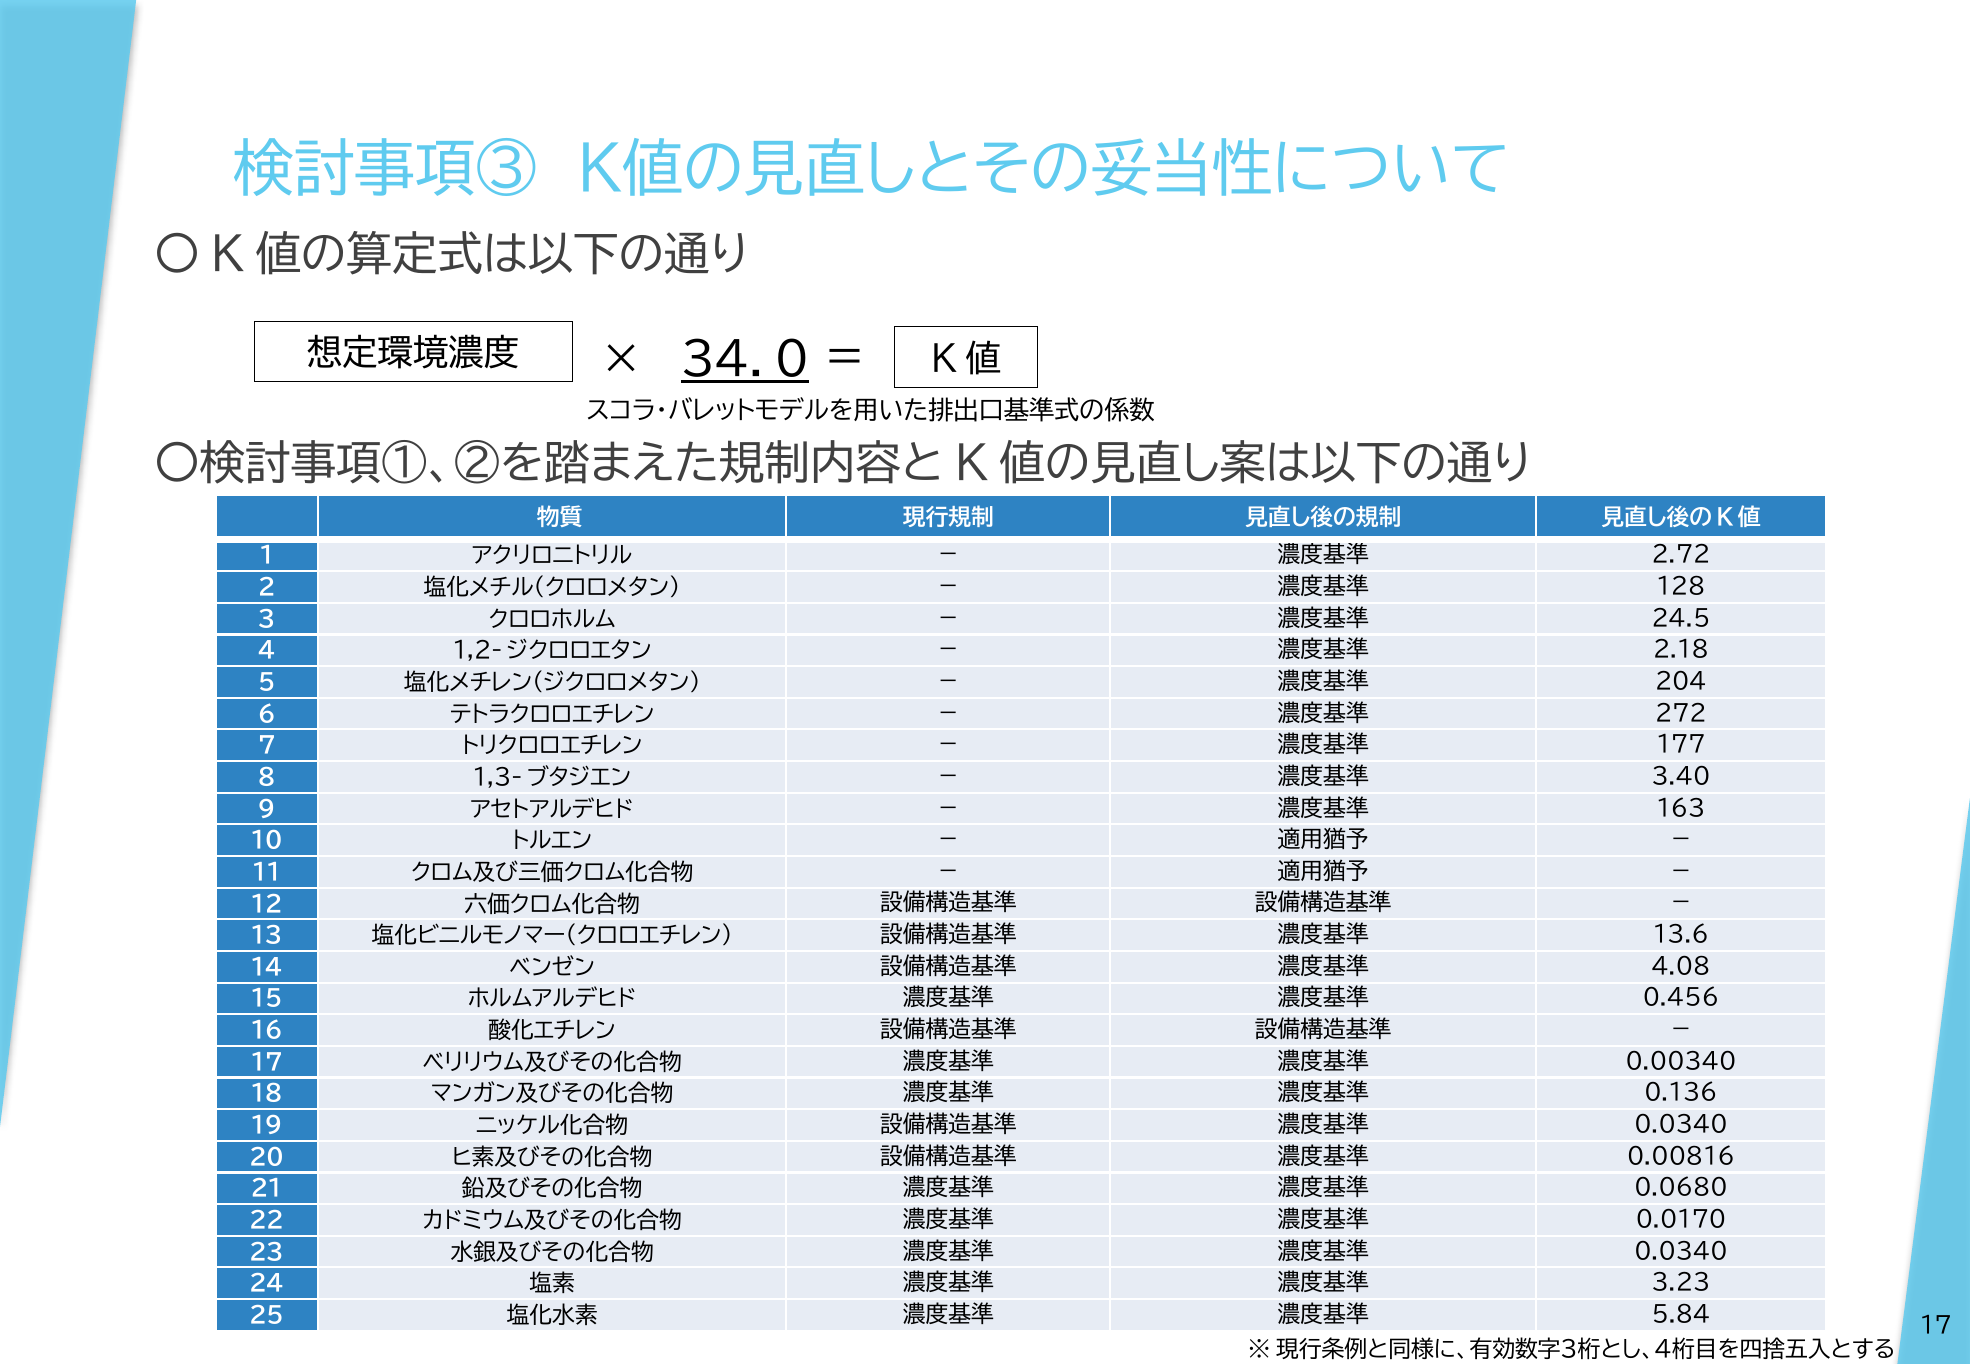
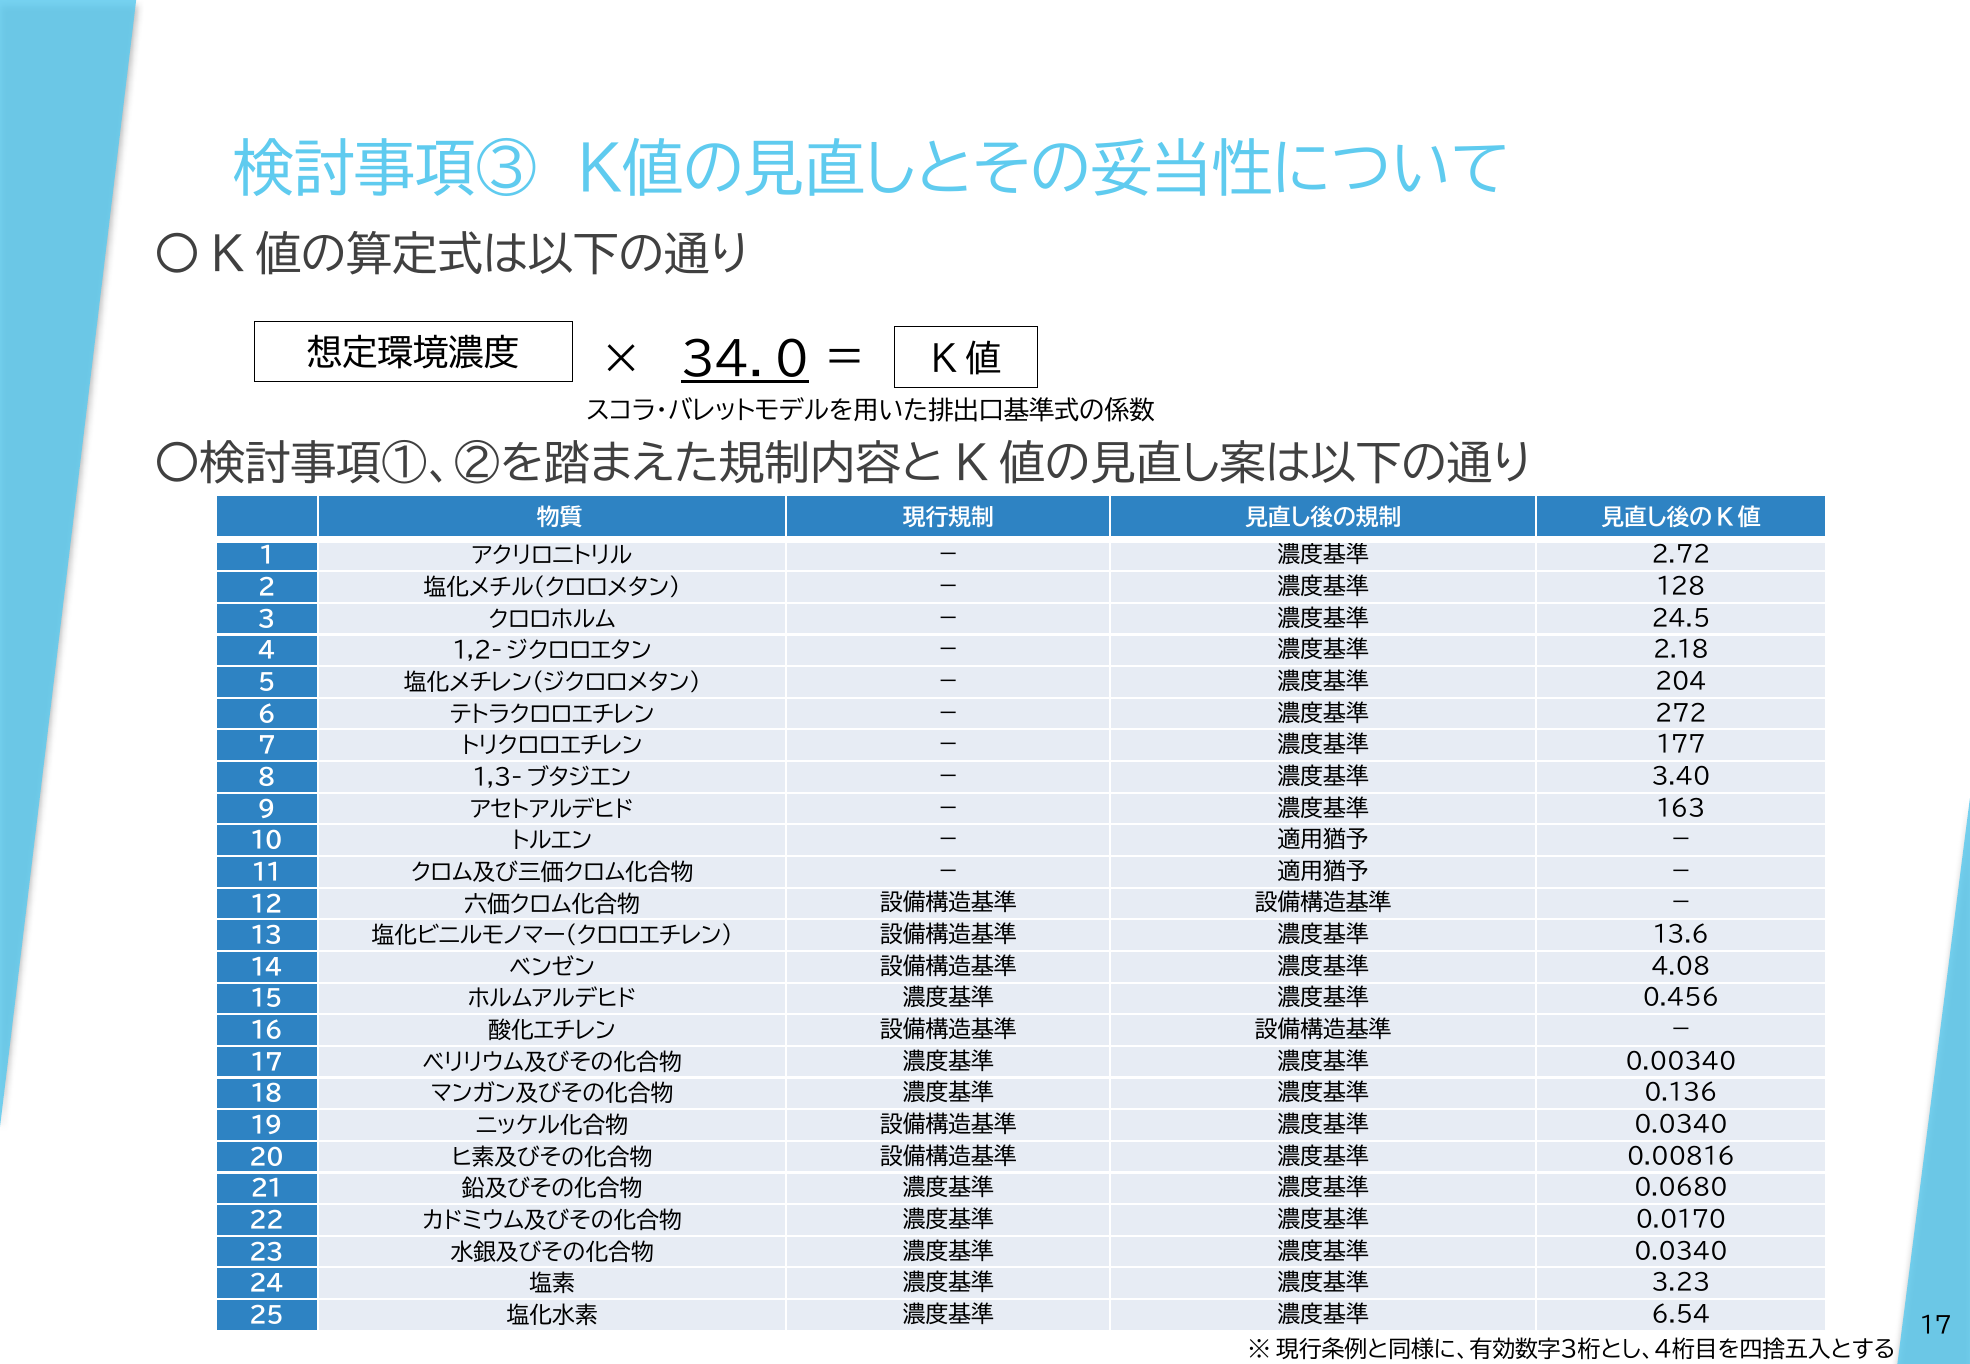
5.84: 5.84 -> 6.54
